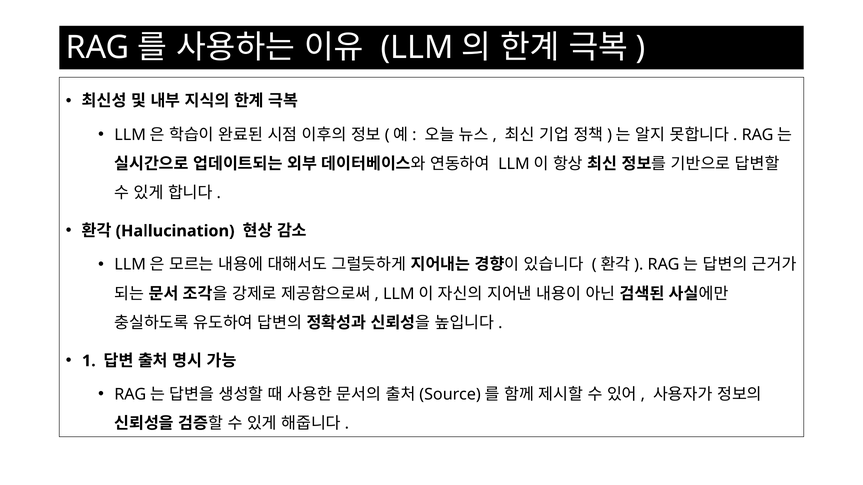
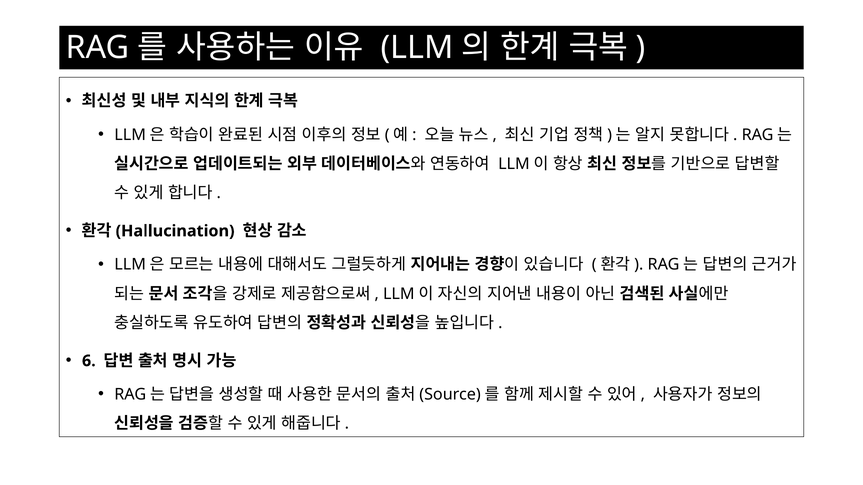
1: 1 -> 6
